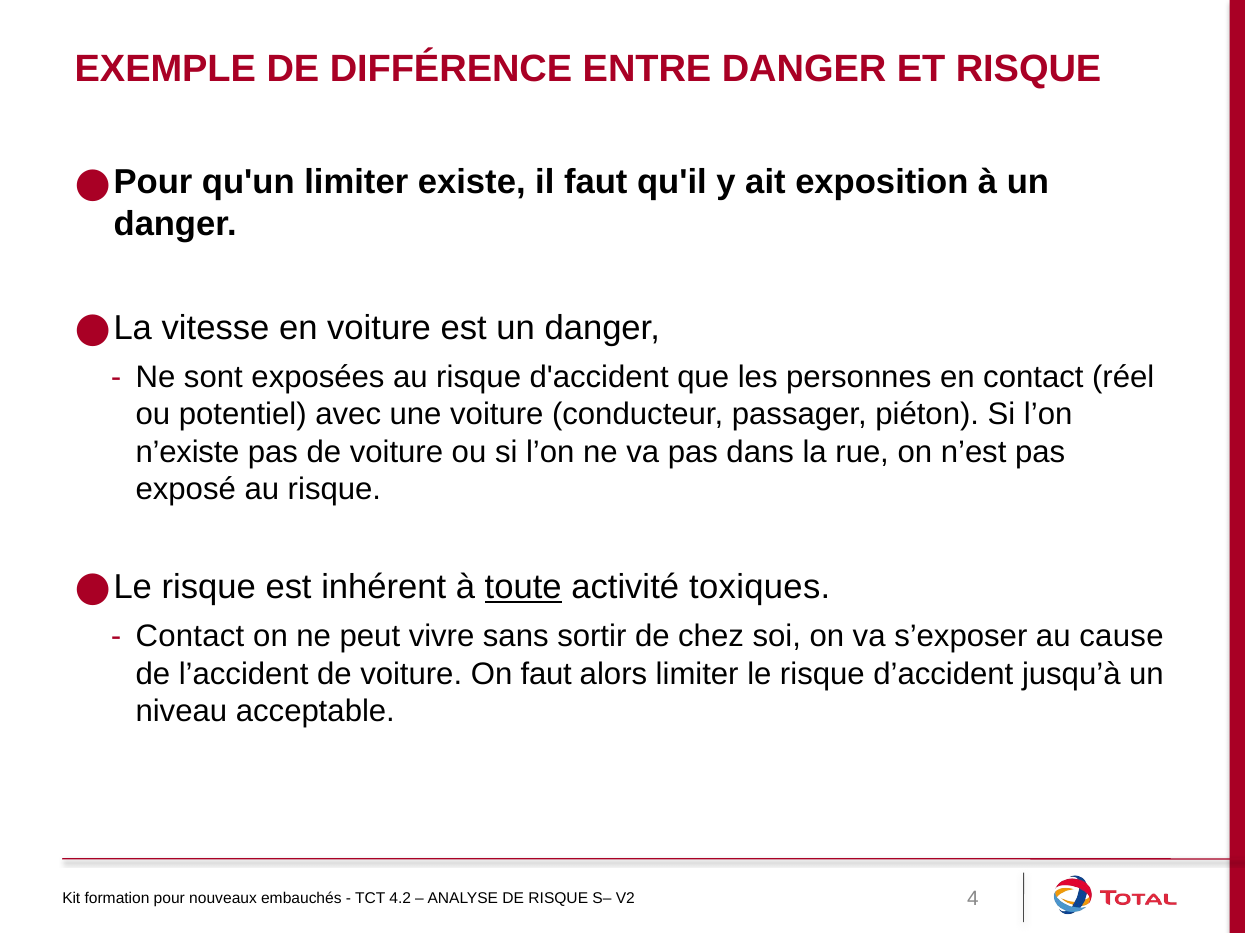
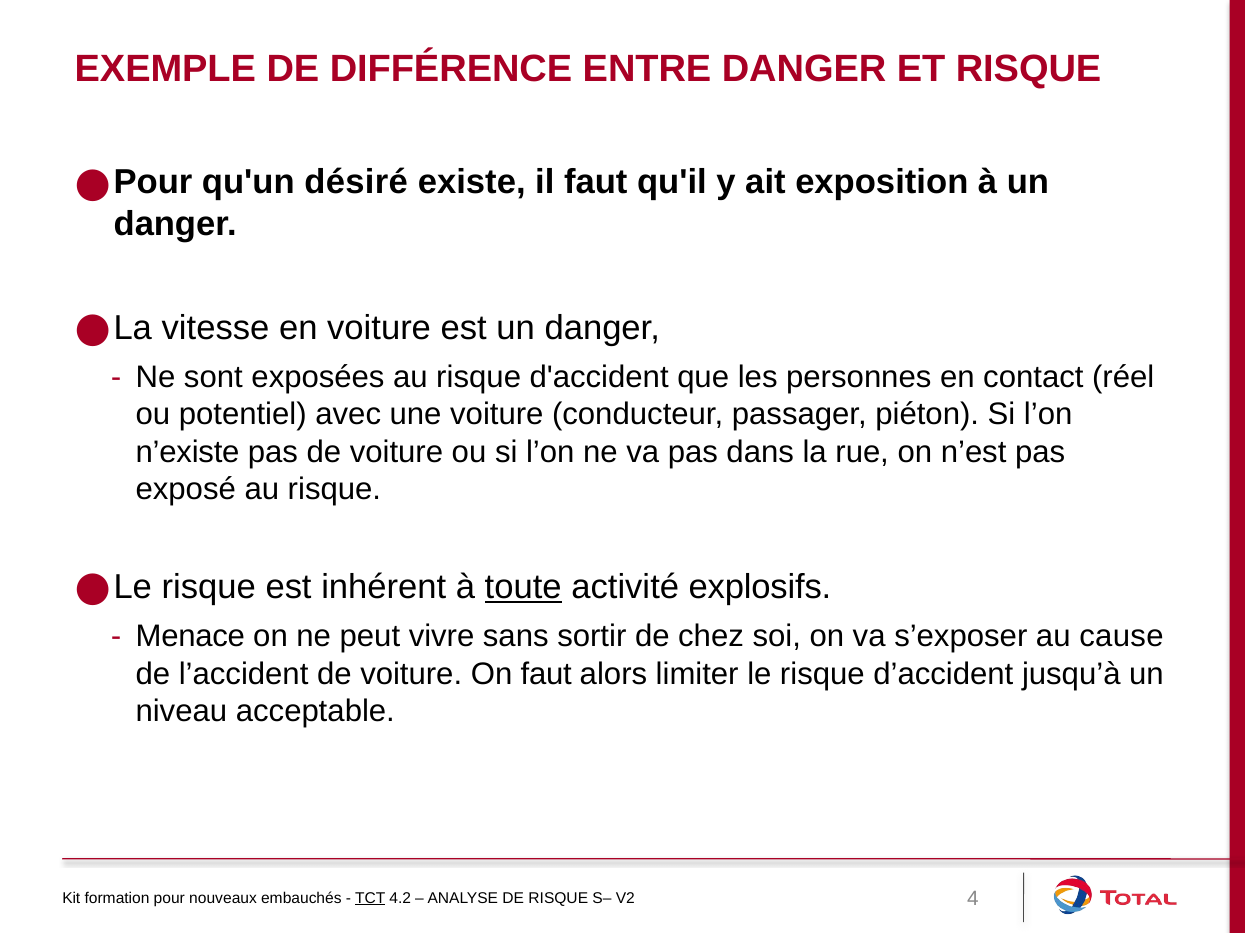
qu'un limiter: limiter -> désiré
toxiques: toxiques -> explosifs
Contact at (190, 637): Contact -> Menace
TCT underline: none -> present
